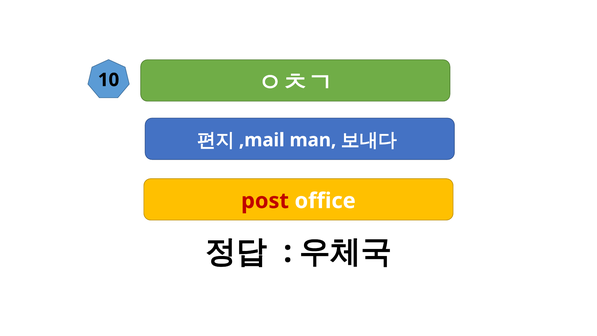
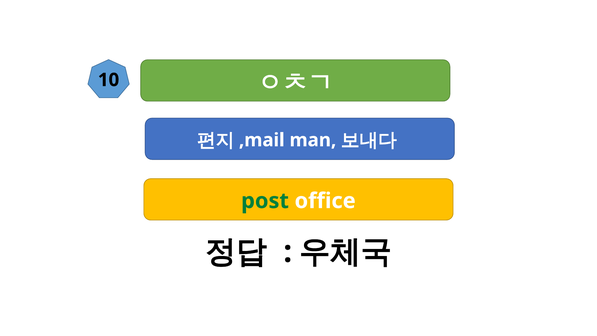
post colour: red -> green
